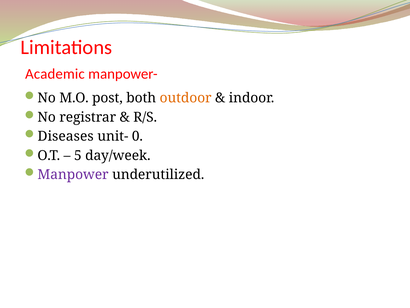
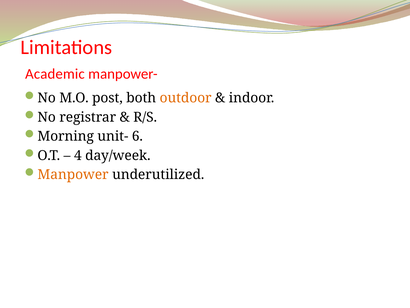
Diseases: Diseases -> Morning
0: 0 -> 6
5: 5 -> 4
Manpower colour: purple -> orange
